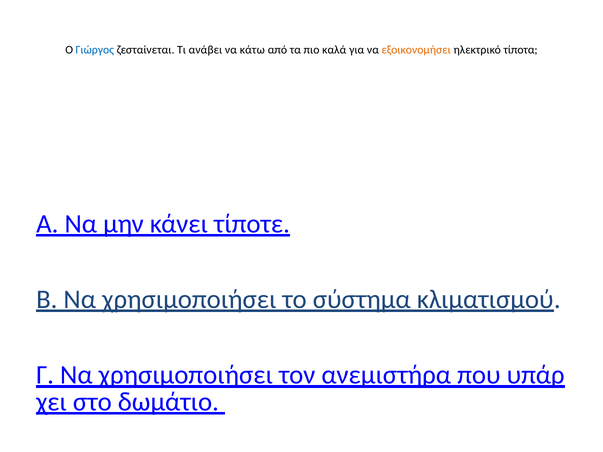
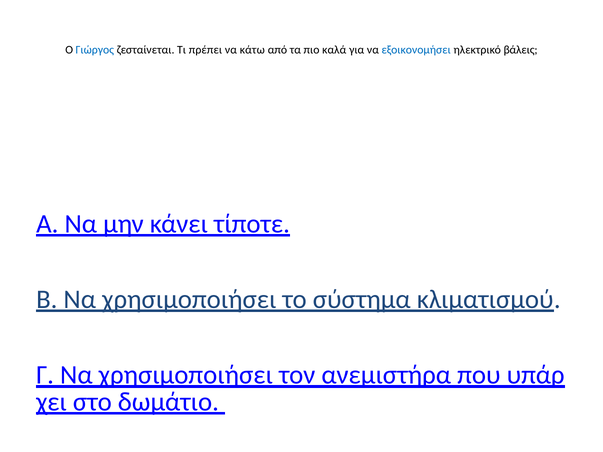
ανάβει: ανάβει -> πρέπει
εξοικονομήσει colour: orange -> blue
τίποτα: τίποτα -> βάλεις
